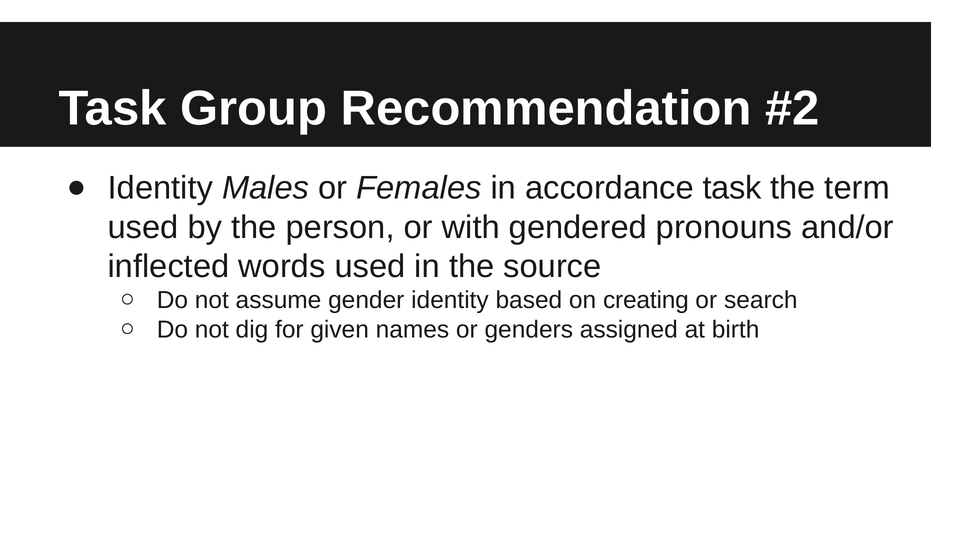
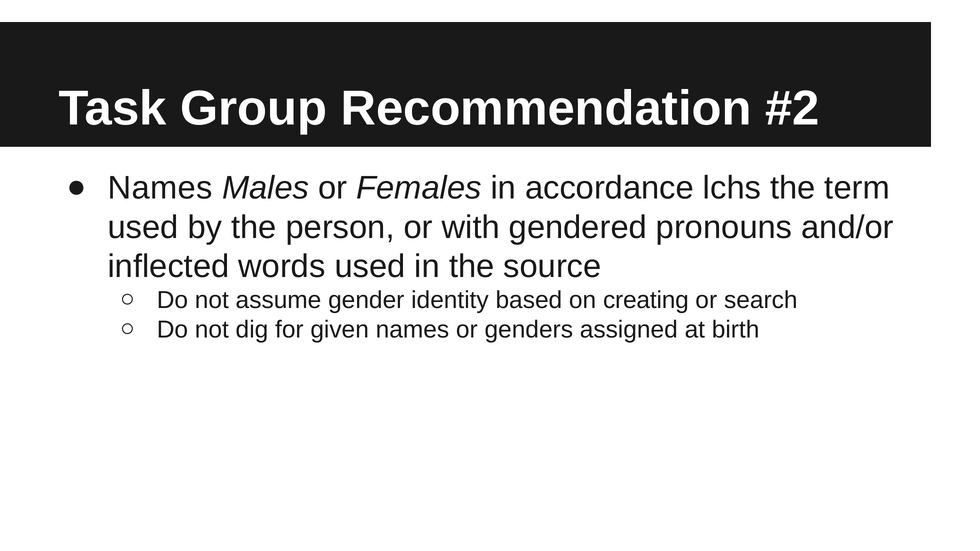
Identity at (160, 188): Identity -> Names
accordance task: task -> lchs
